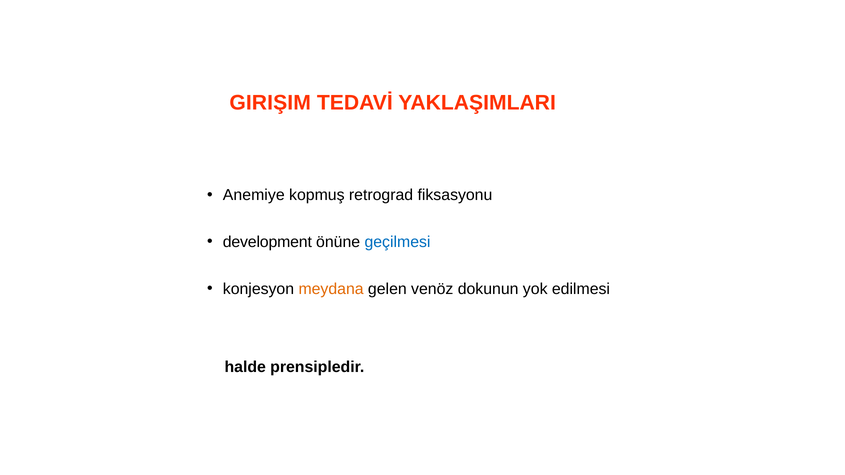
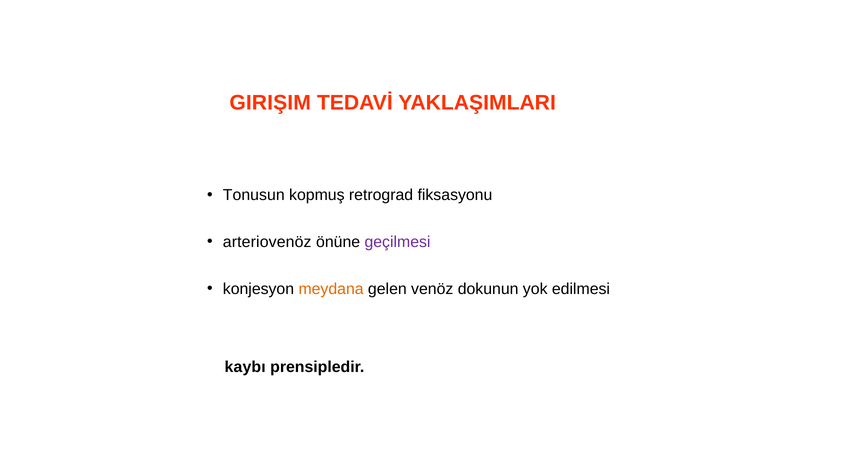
Anemiye: Anemiye -> Tonusun
development: development -> arteriovenöz
geçilmesi colour: blue -> purple
halde: halde -> kaybı
